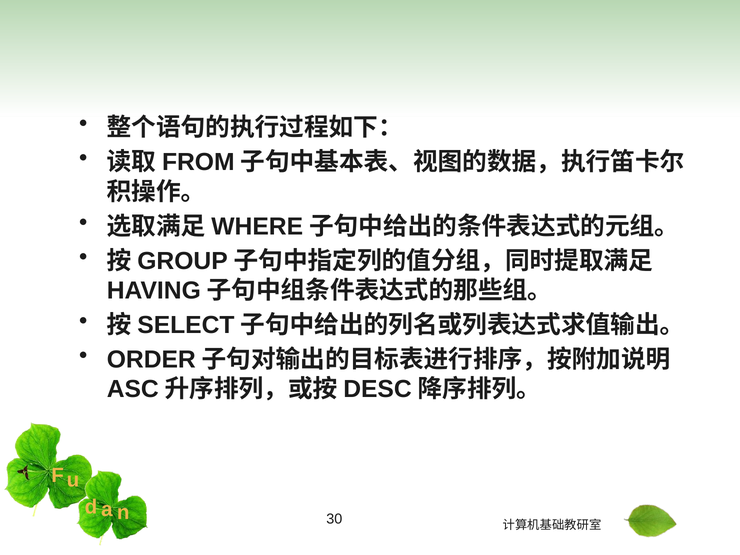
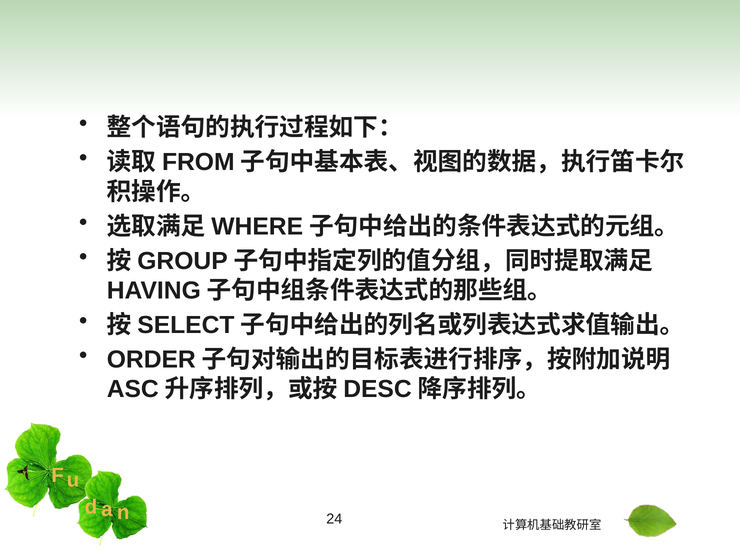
30: 30 -> 24
